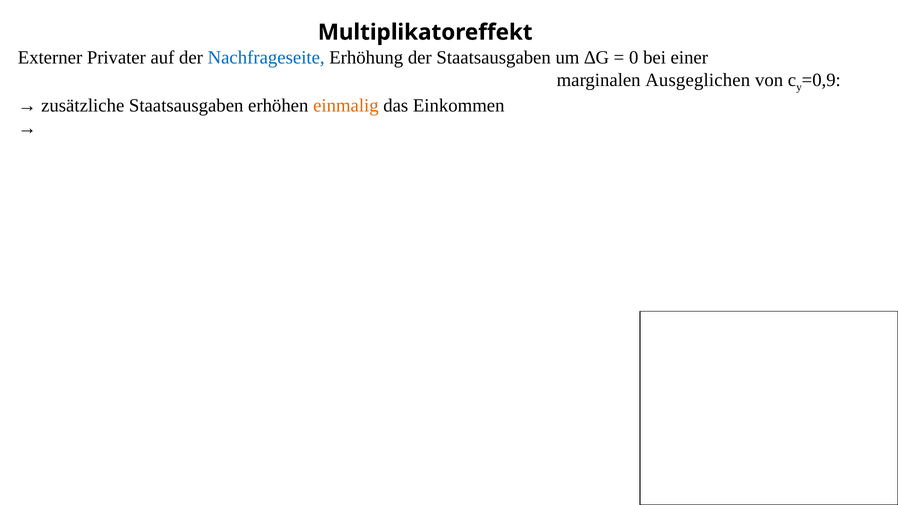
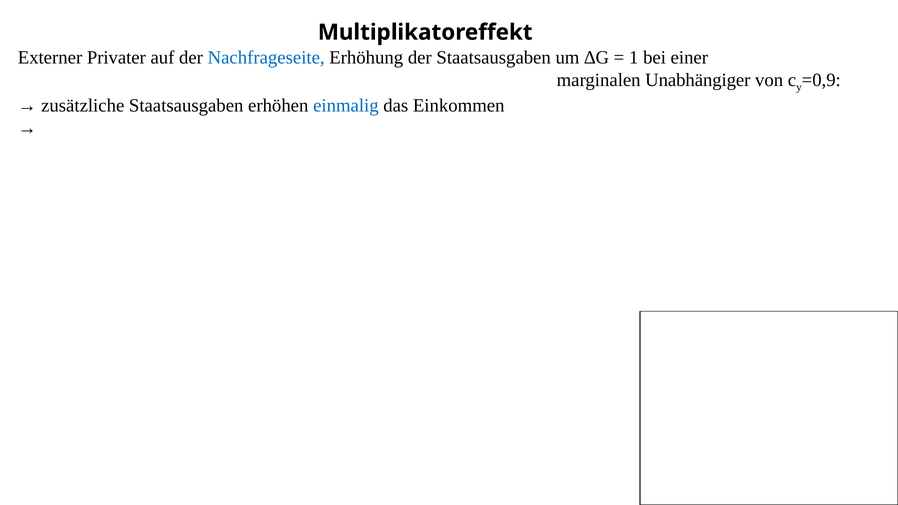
0: 0 -> 1
Ausgeglichen: Ausgeglichen -> Unabhängiger
einmalig colour: orange -> blue
